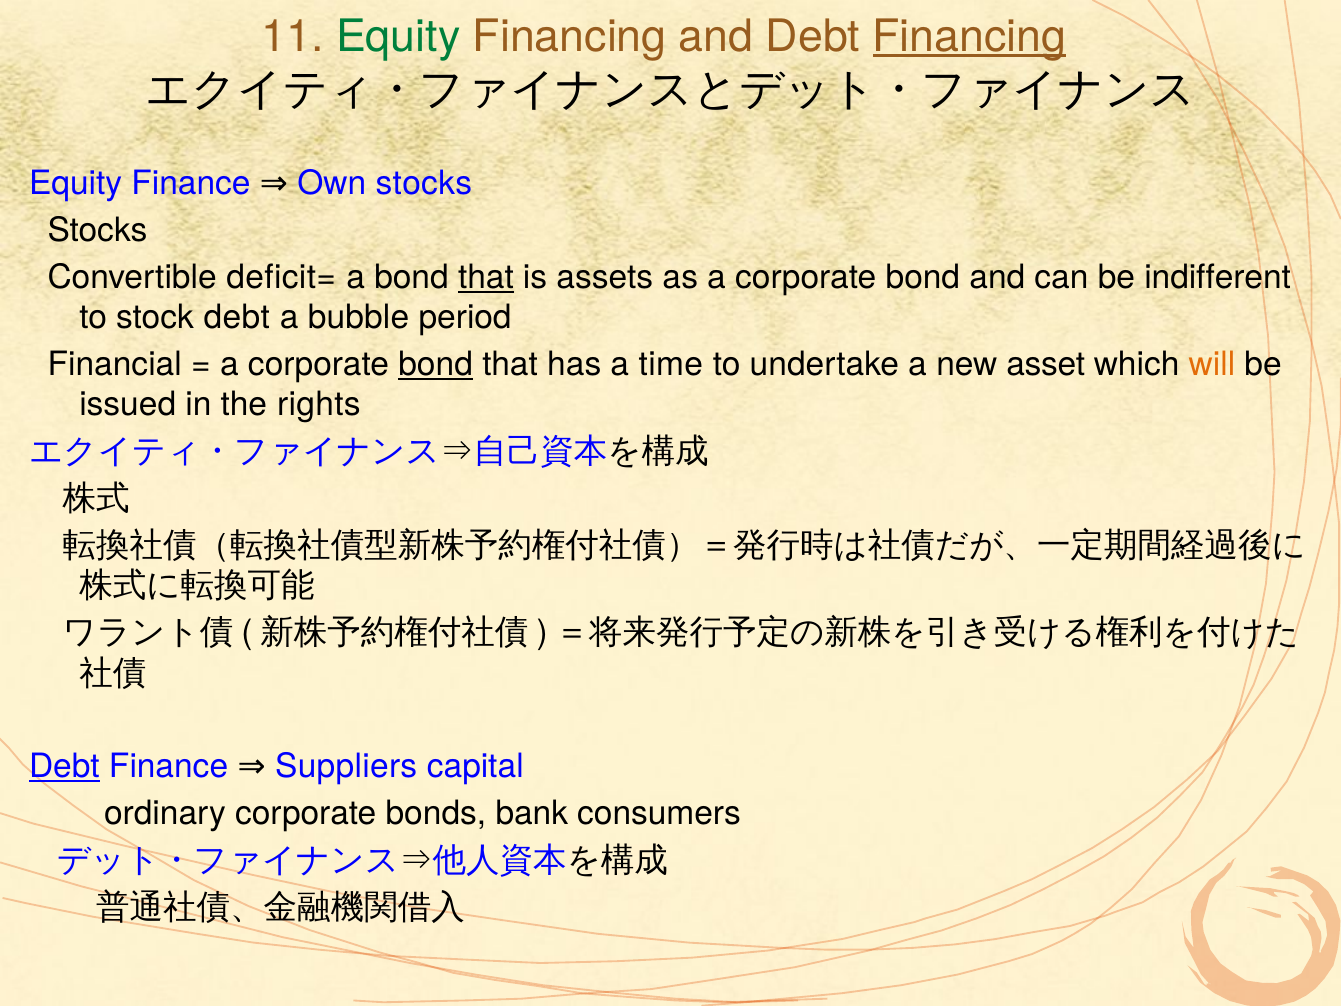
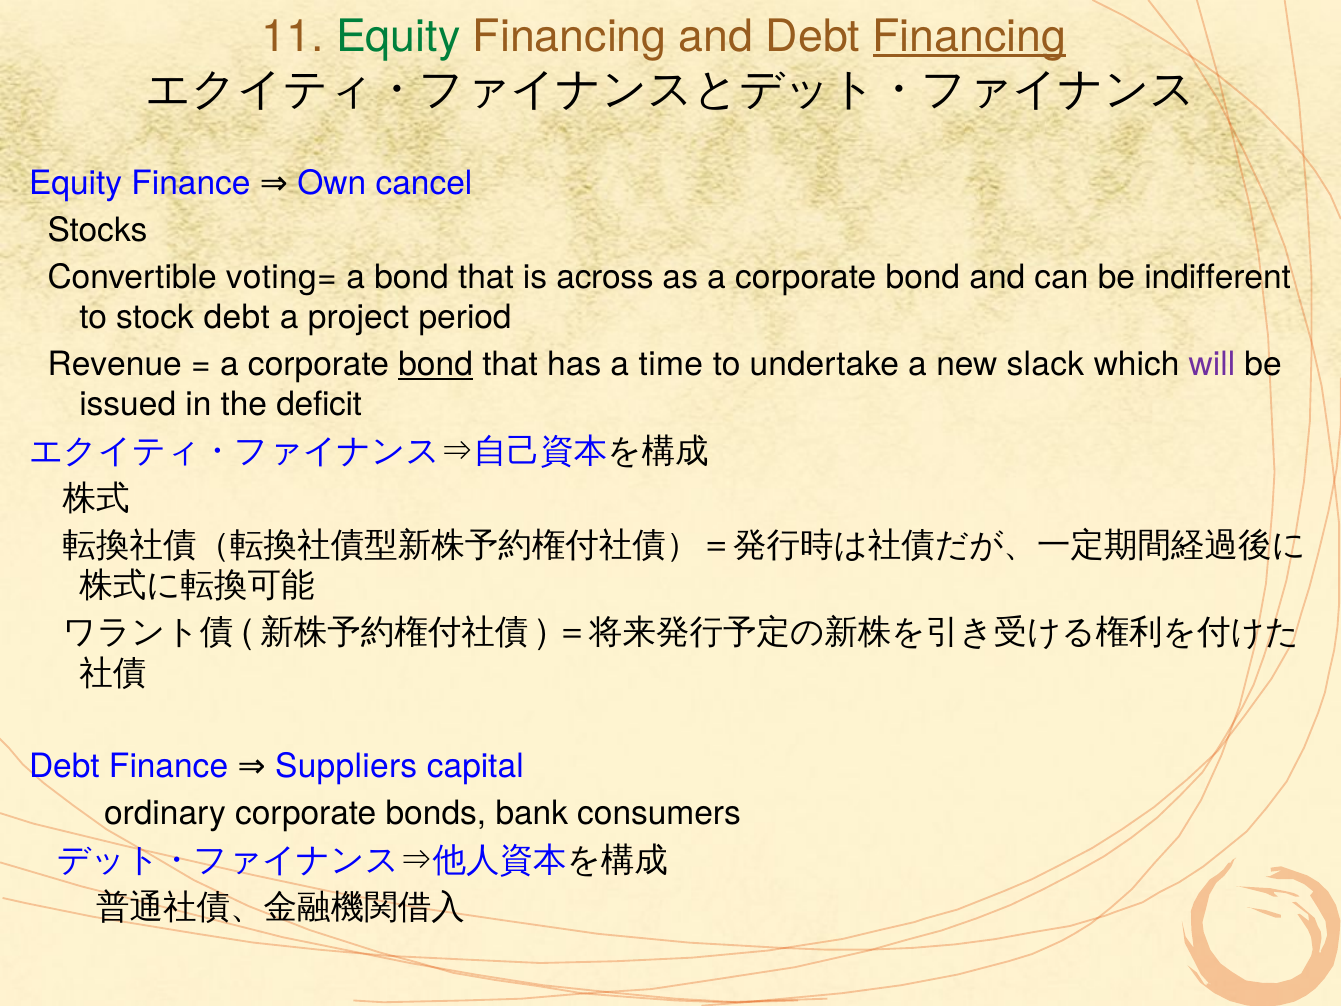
Own stocks: stocks -> cancel
deficit=: deficit= -> voting=
that at (486, 277) underline: present -> none
assets: assets -> across
bubble: bubble -> project
Financial: Financial -> Revenue
asset: asset -> slack
will colour: orange -> purple
rights: rights -> deficit
Debt at (64, 767) underline: present -> none
